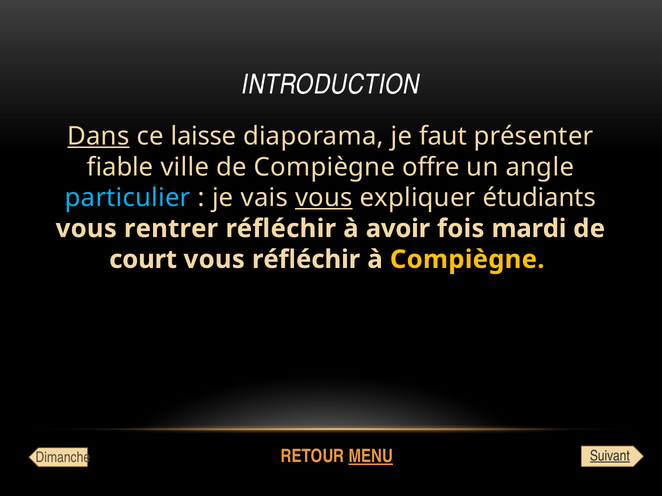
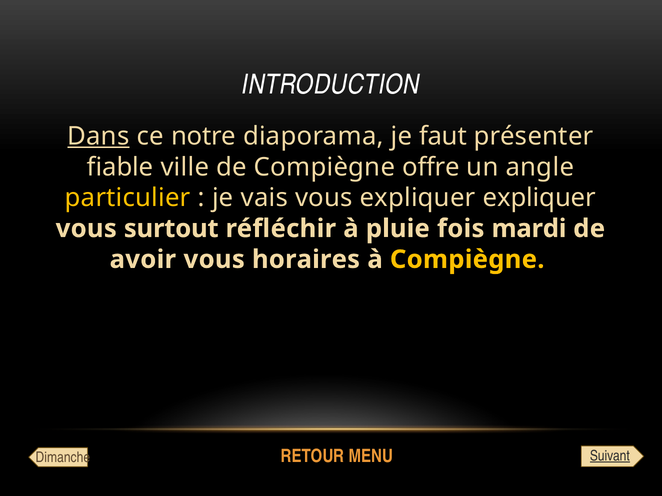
laisse: laisse -> notre
particulier colour: light blue -> yellow
vous at (324, 198) underline: present -> none
expliquer étudiants: étudiants -> expliquer
rentrer: rentrer -> surtout
avoir: avoir -> pluie
court: court -> avoir
vous réfléchir: réfléchir -> horaires
MENU underline: present -> none
